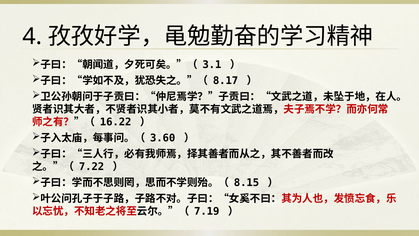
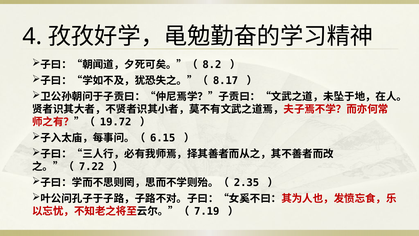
3.1: 3.1 -> 8.2
16.22: 16.22 -> 19.72
3.60: 3.60 -> 6.15
8.15: 8.15 -> 2.35
